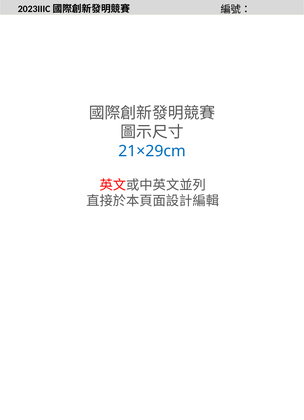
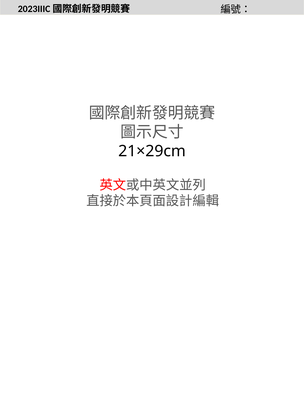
21×29cm colour: blue -> black
